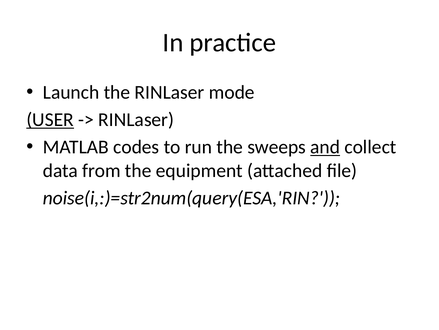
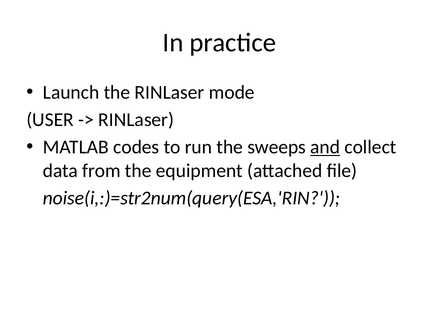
USER underline: present -> none
